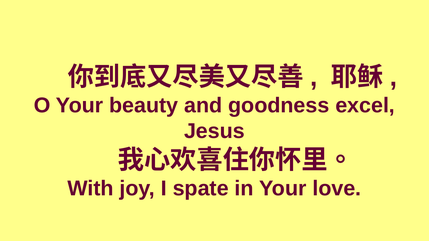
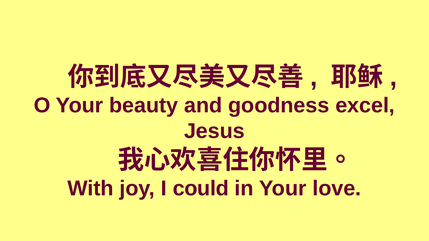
spate: spate -> could
